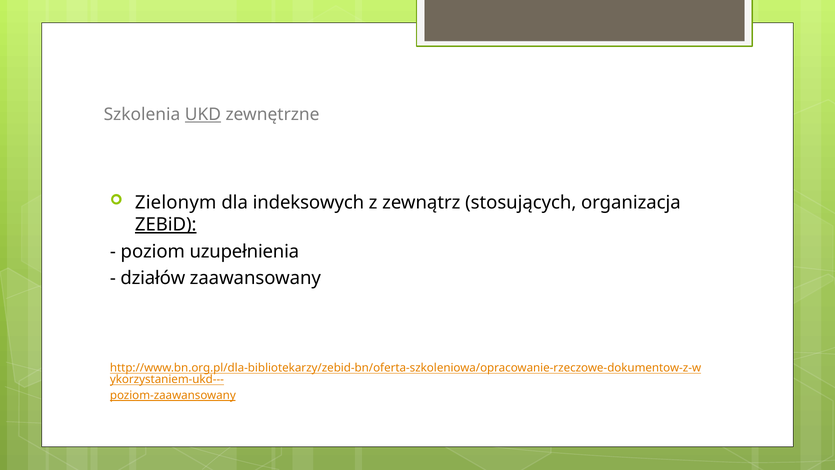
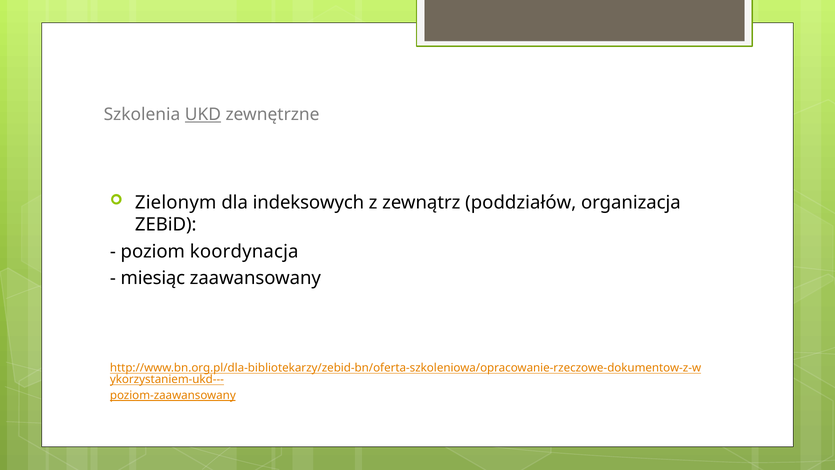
stosujących: stosujących -> poddziałów
ZEBiD underline: present -> none
uzupełnienia: uzupełnienia -> koordynacja
działów: działów -> miesiąc
